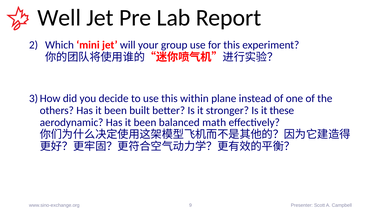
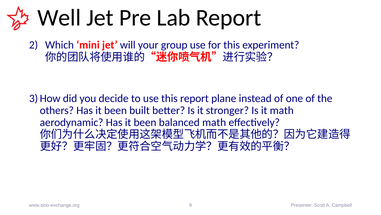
this within: within -> report
it these: these -> math
